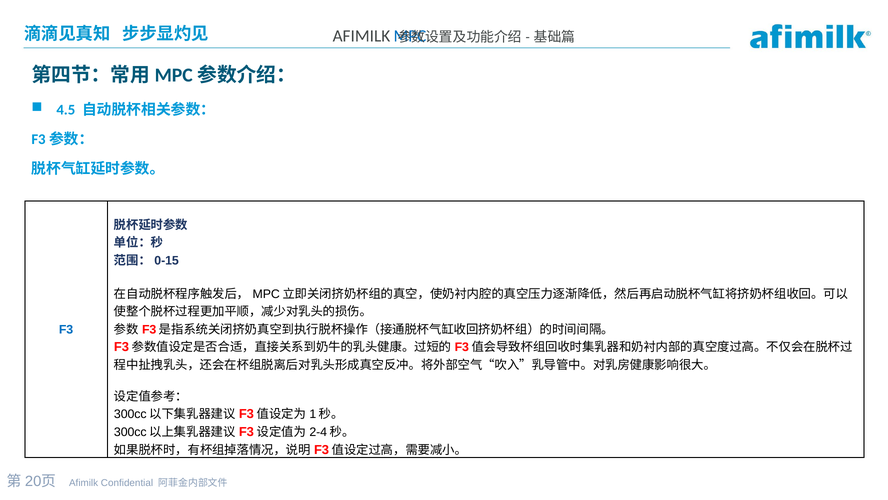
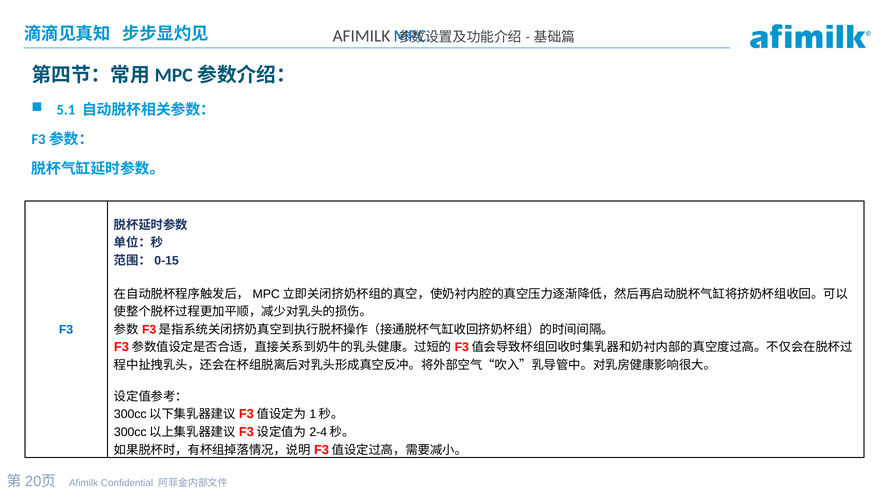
4.5: 4.5 -> 5.1
